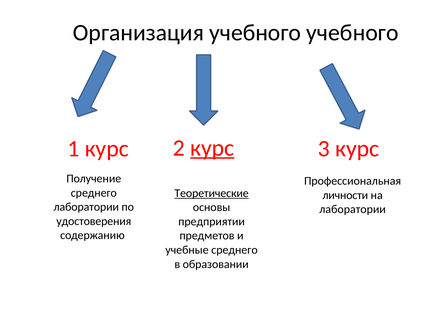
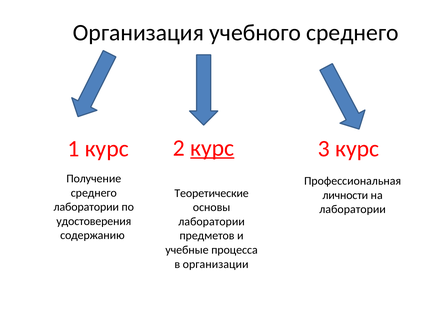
учебного учебного: учебного -> среднего
Теоретические underline: present -> none
предприятии at (212, 222): предприятии -> лаборатории
учебные среднего: среднего -> процесса
образовании: образовании -> организации
